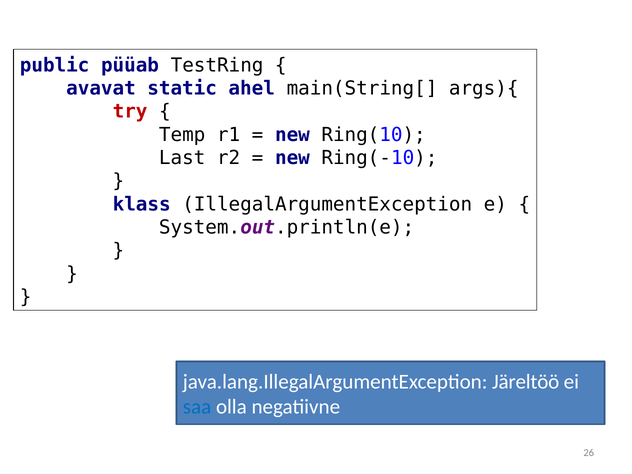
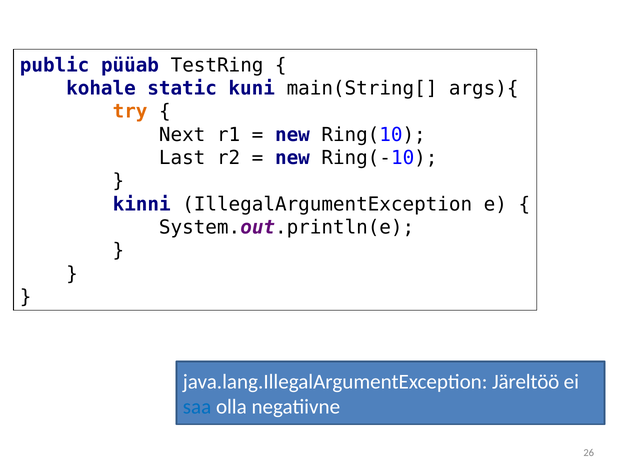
avavat: avavat -> kohale
ahel: ahel -> kuni
try colour: red -> orange
Temp: Temp -> Next
klass: klass -> kinni
